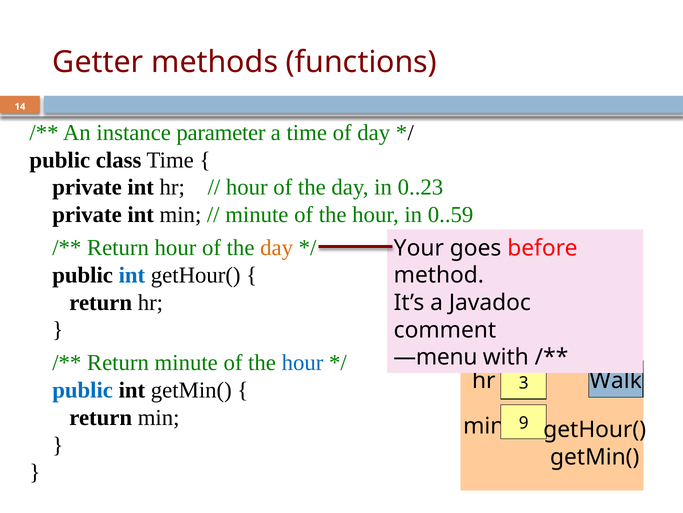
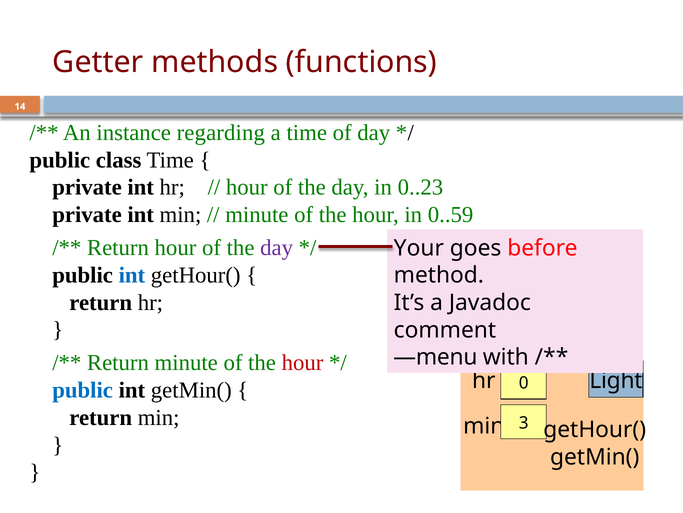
parameter: parameter -> regarding
day at (277, 247) colour: orange -> purple
hour at (303, 362) colour: blue -> red
3: 3 -> 0
Walk: Walk -> Light
9: 9 -> 3
